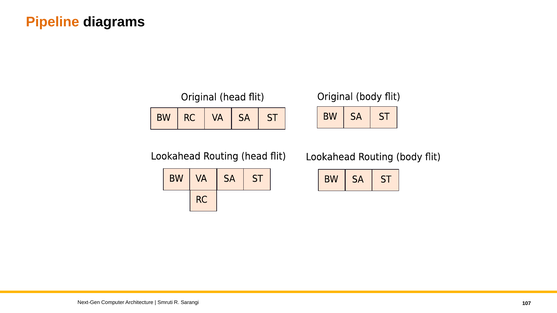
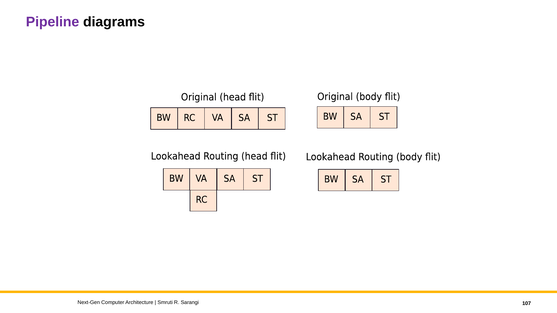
Pipeline colour: orange -> purple
